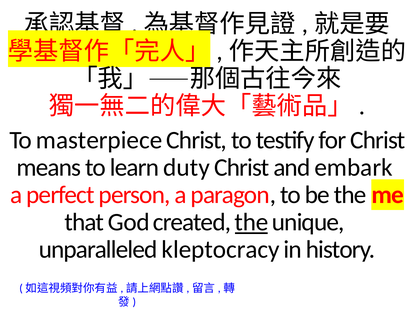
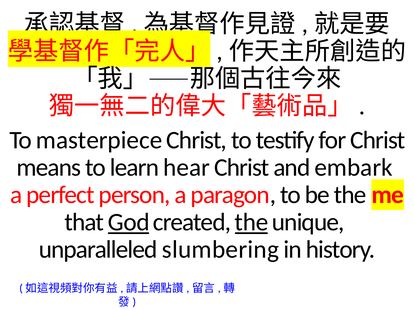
duty: duty -> hear
God underline: none -> present
kleptocracy: kleptocracy -> slumbering
